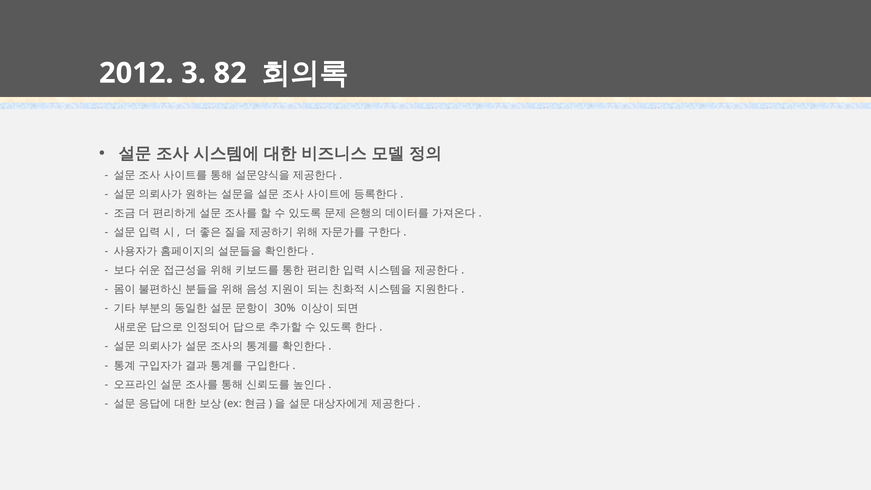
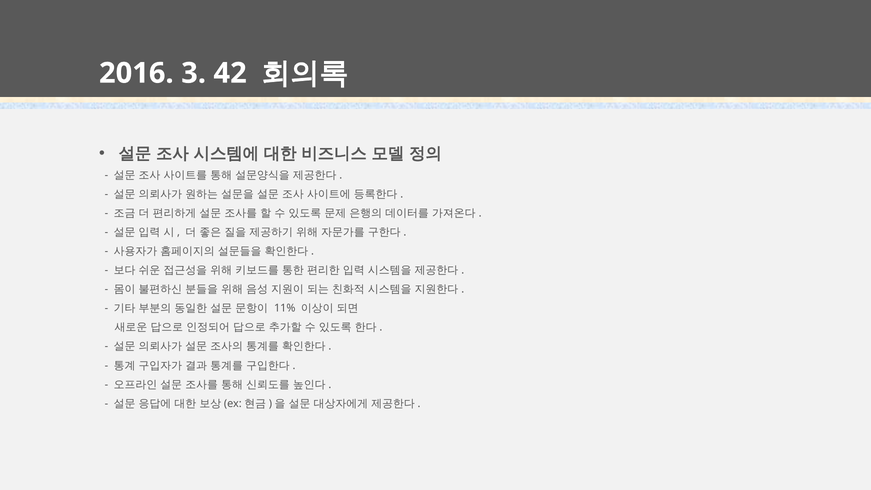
2012: 2012 -> 2016
82: 82 -> 42
30%: 30% -> 11%
